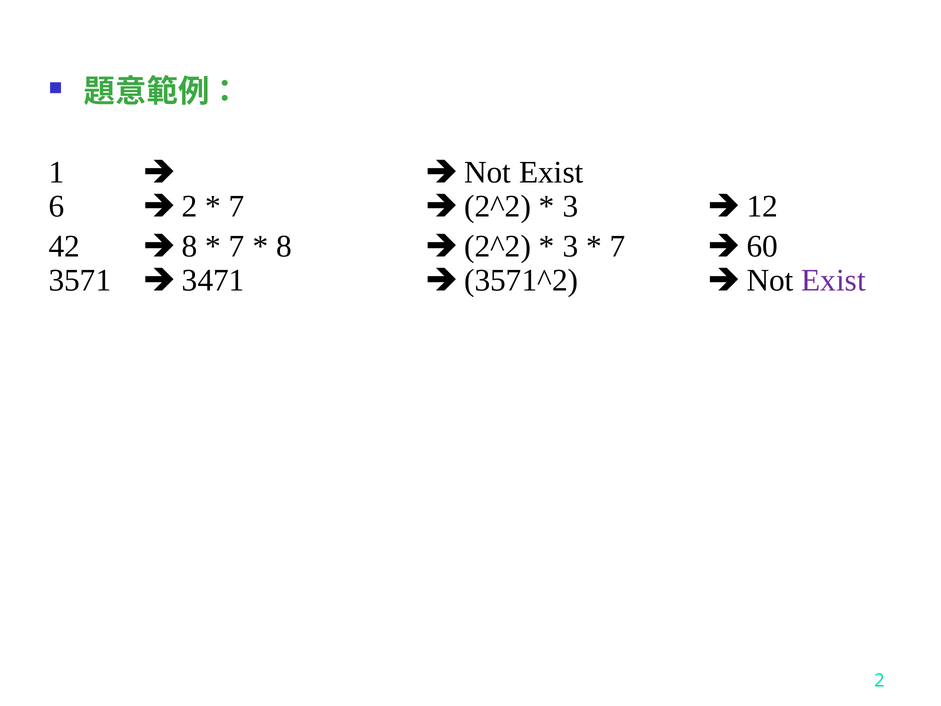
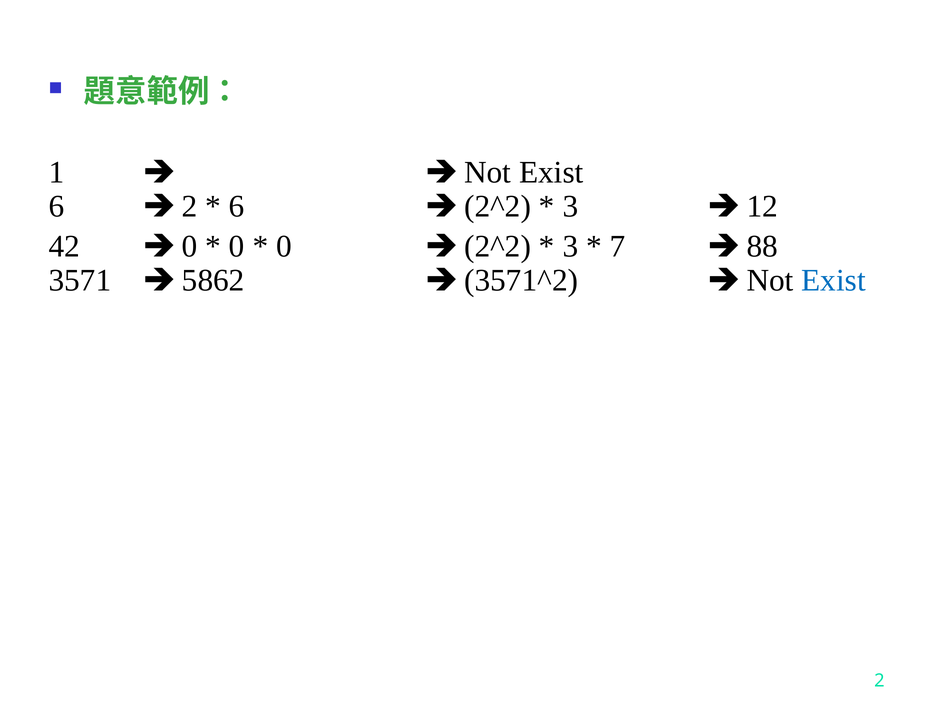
7 at (237, 206): 7 -> 6
8 at (190, 246): 8 -> 0
7 at (237, 246): 7 -> 0
8 at (284, 246): 8 -> 0
60: 60 -> 88
3471: 3471 -> 5862
Exist at (834, 280) colour: purple -> blue
